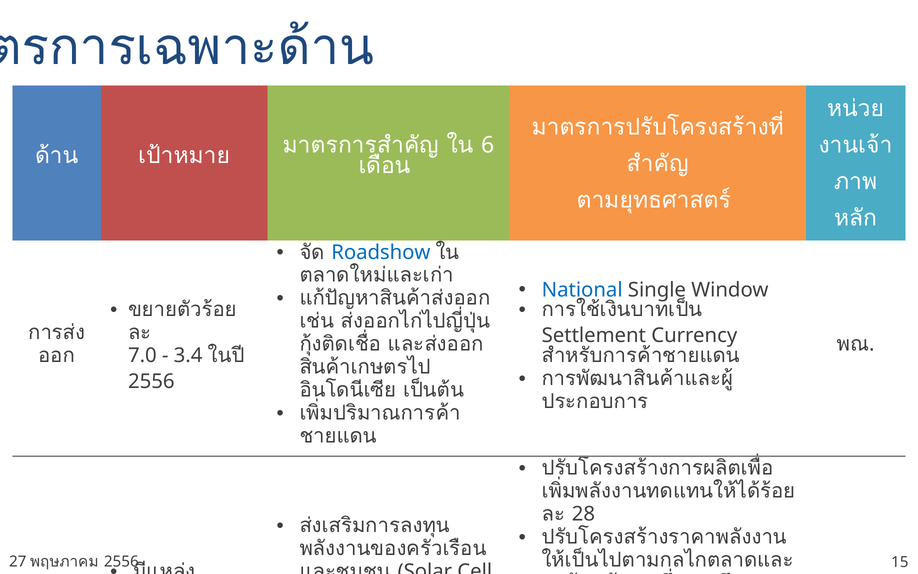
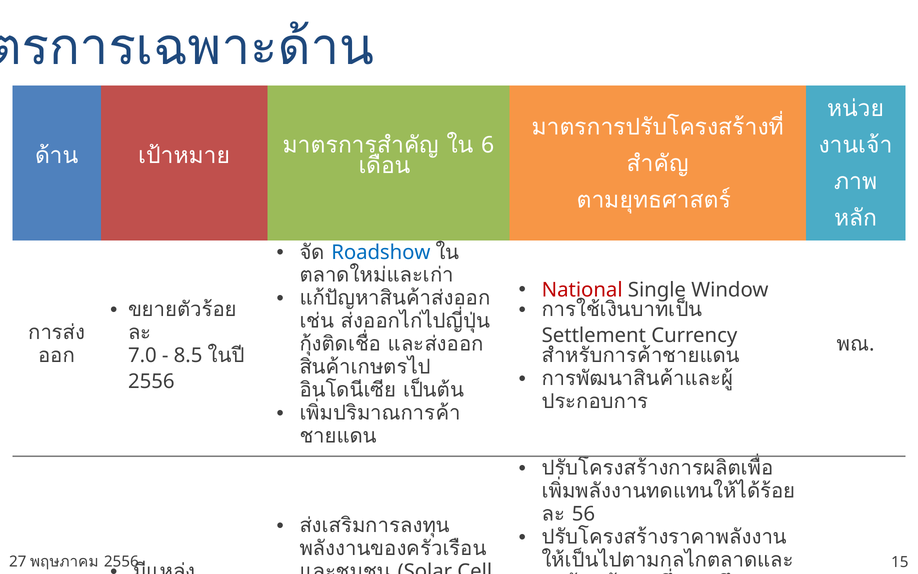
National colour: blue -> red
3.4: 3.4 -> 8.5
28: 28 -> 56
